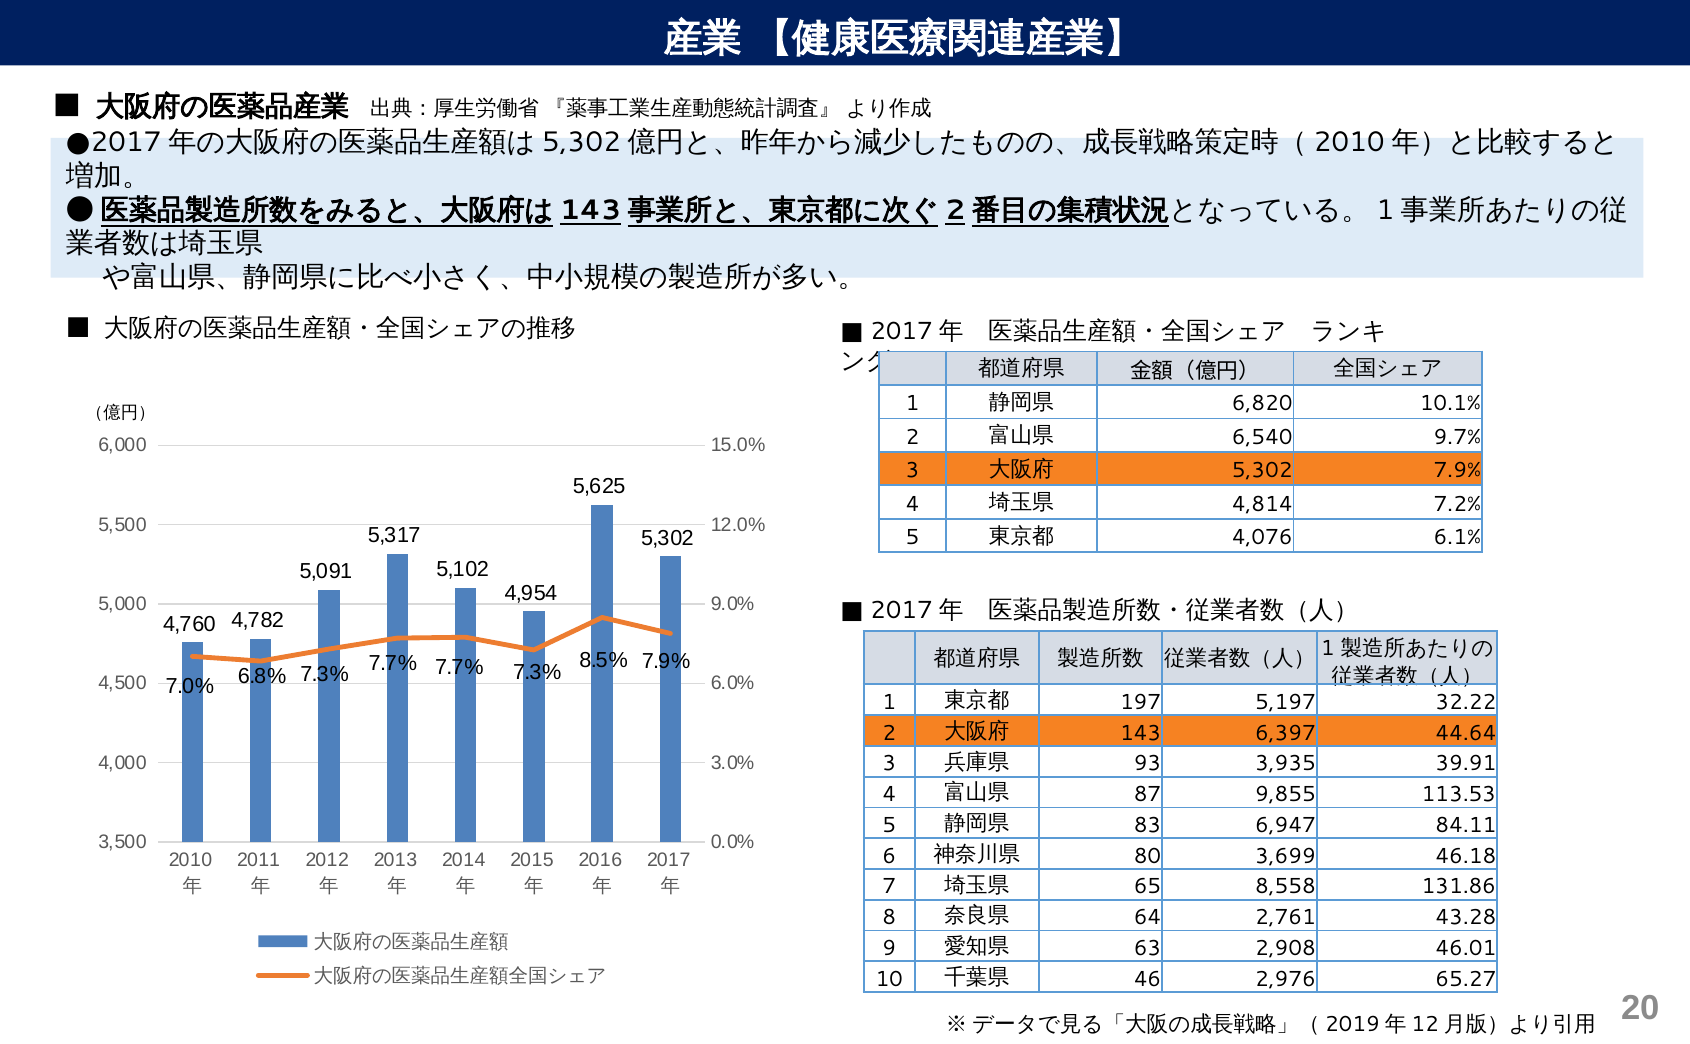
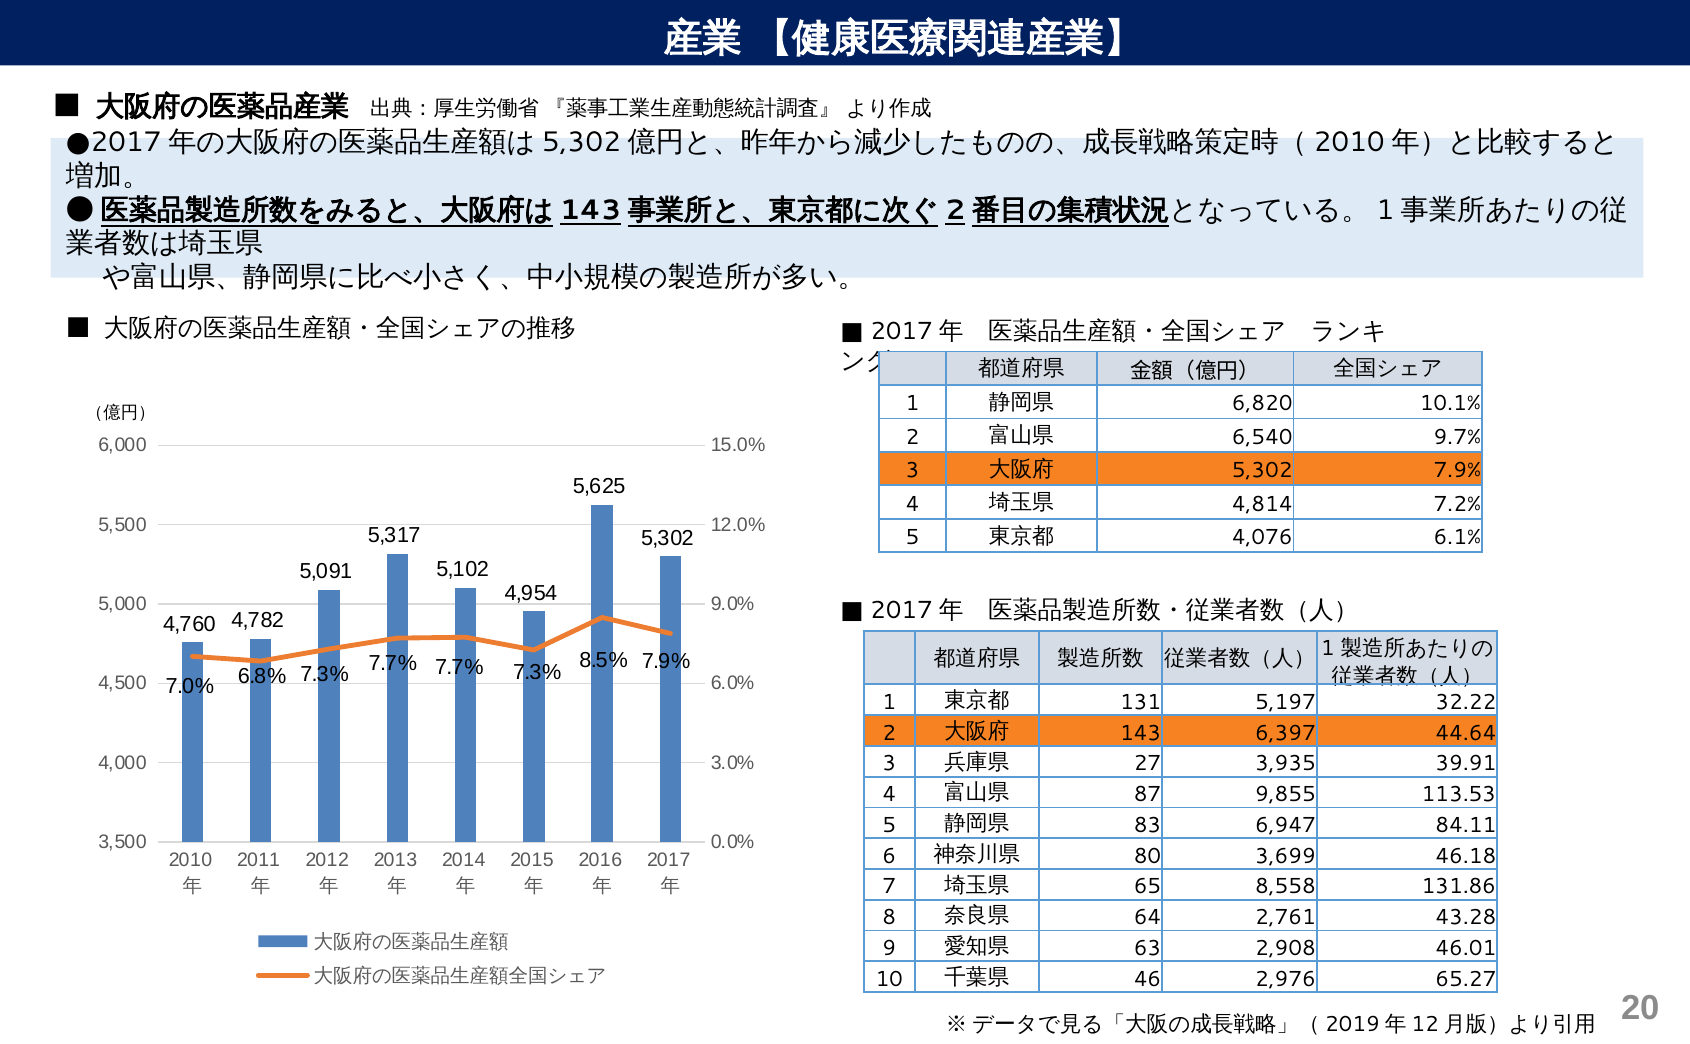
197: 197 -> 131
93: 93 -> 27
